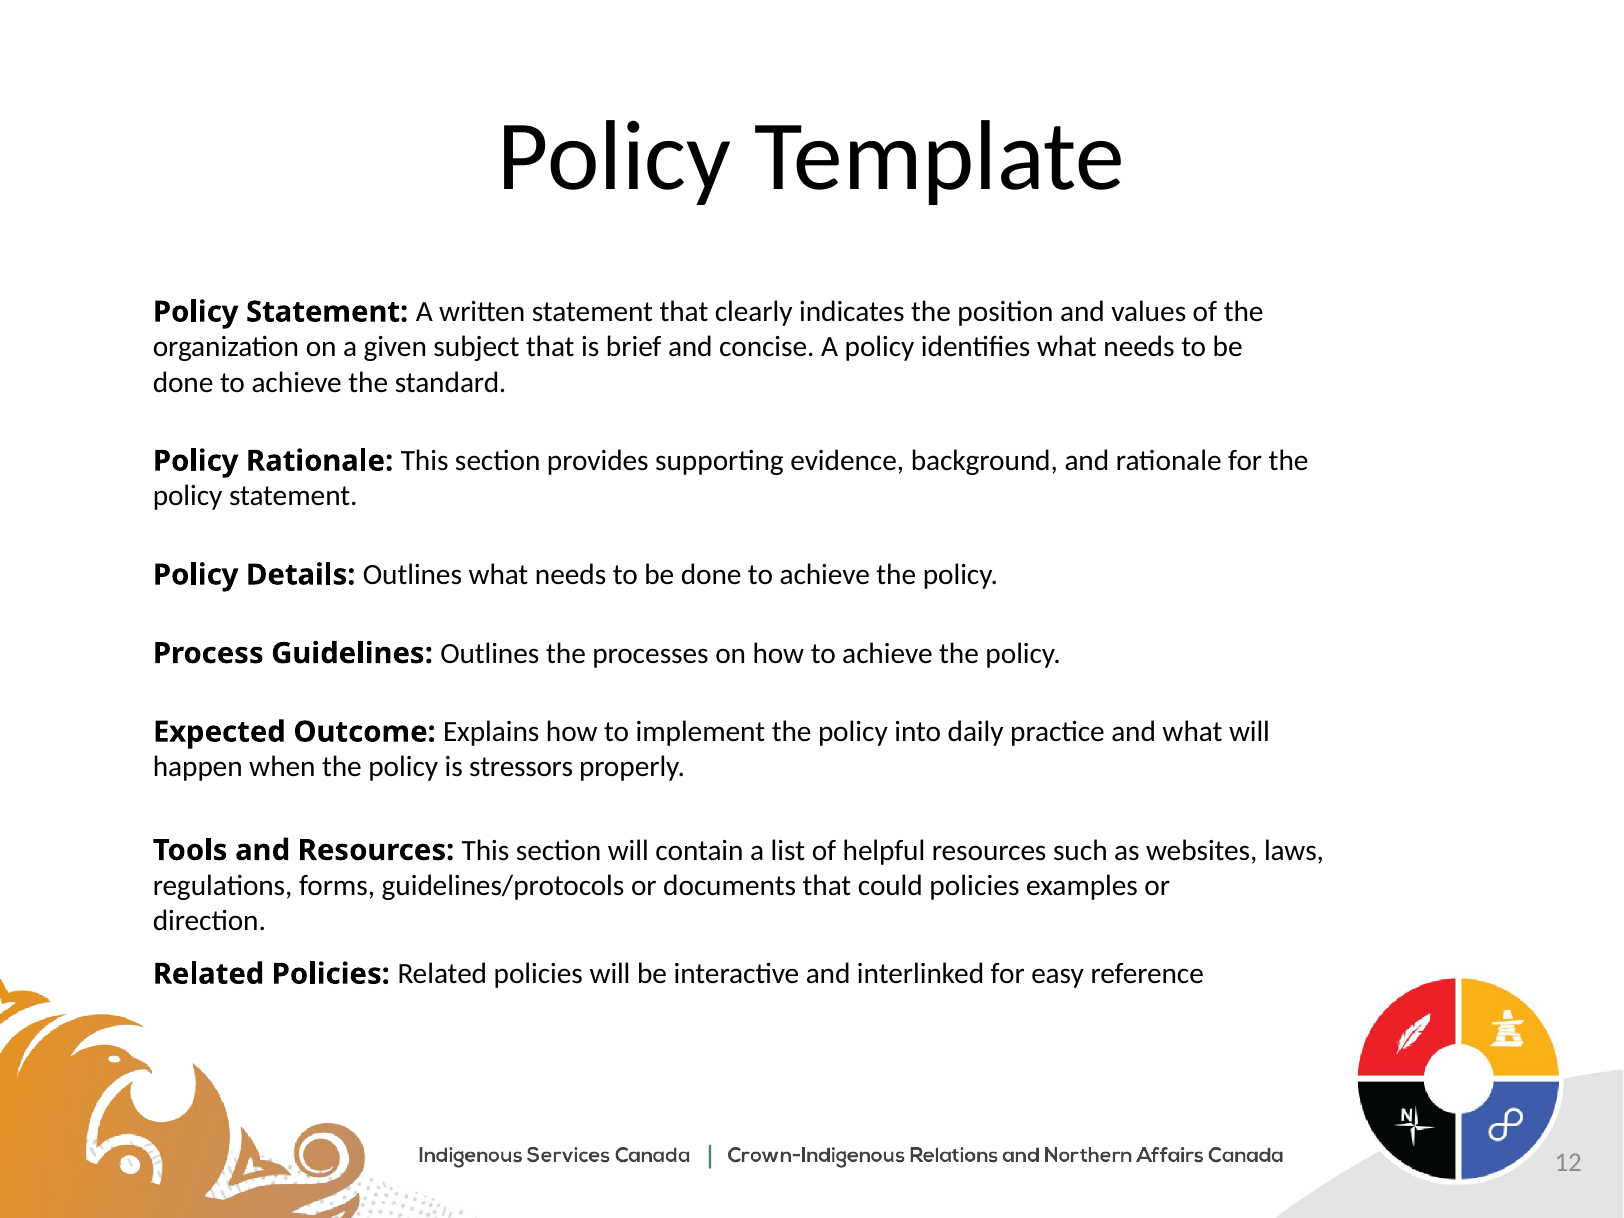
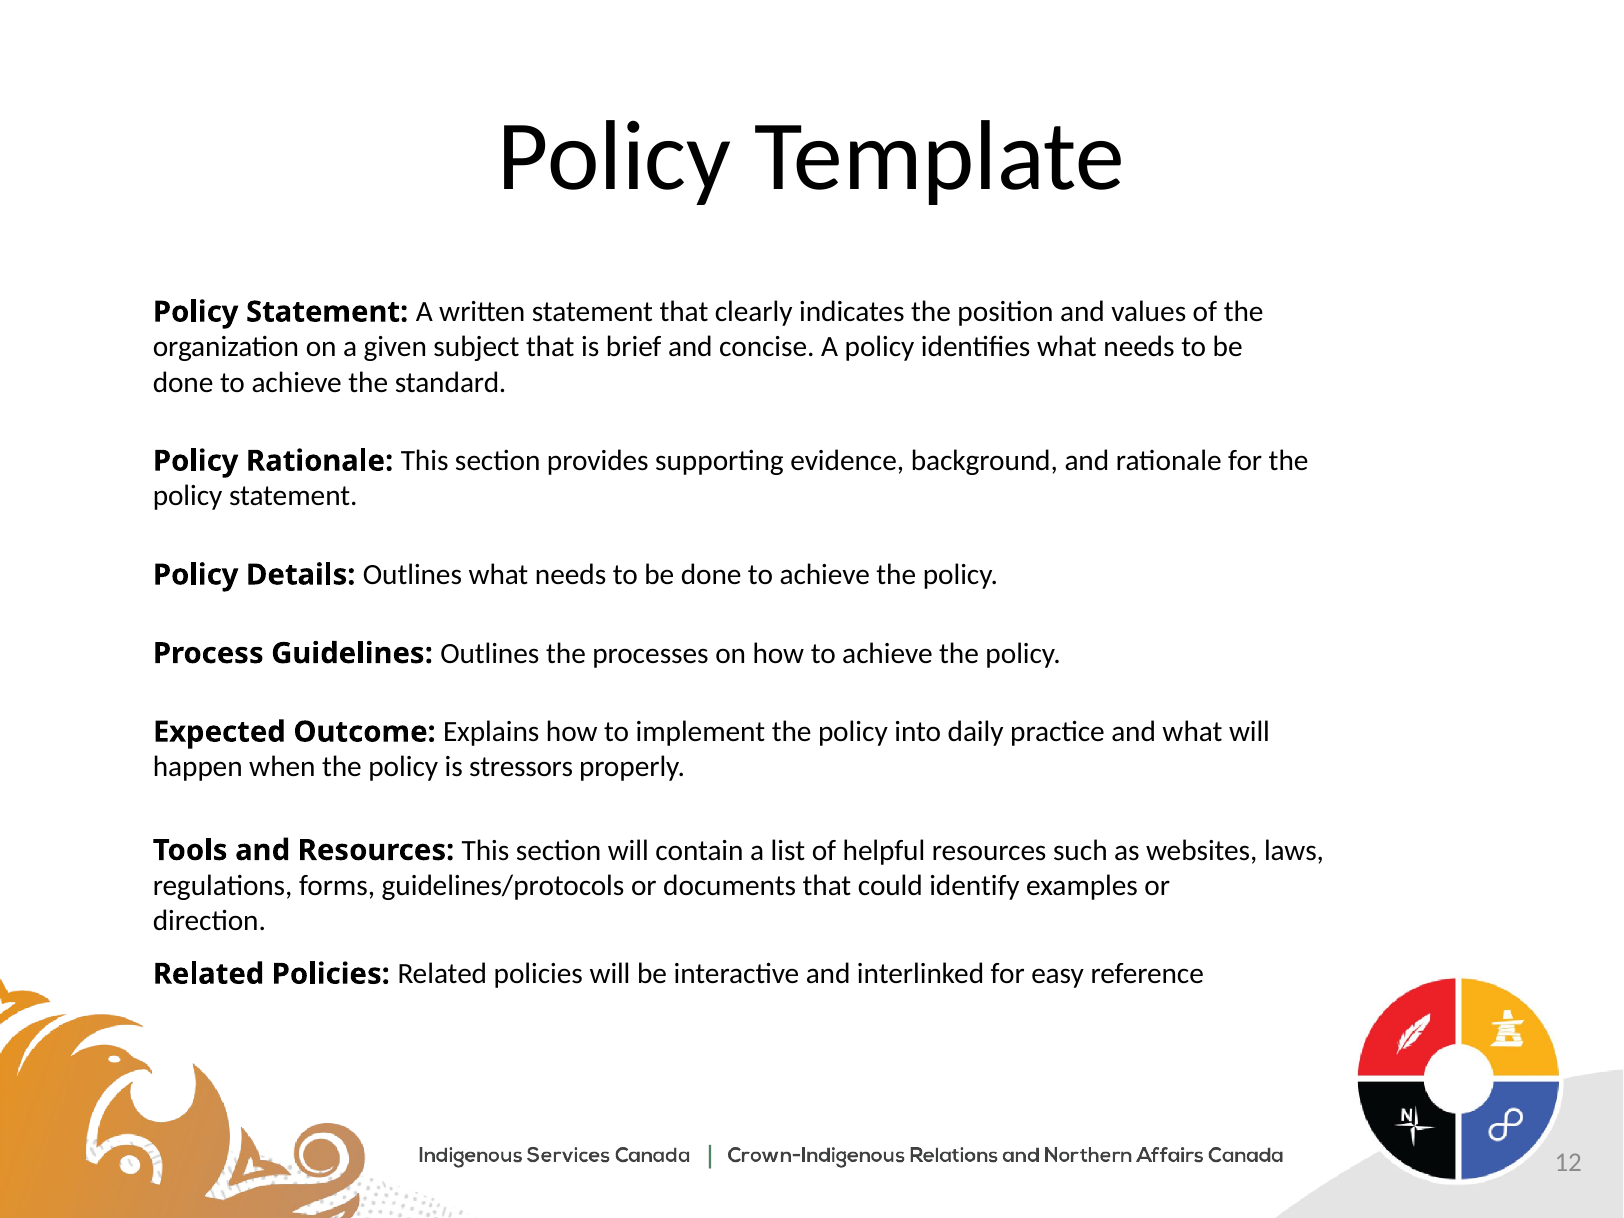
could policies: policies -> identify
